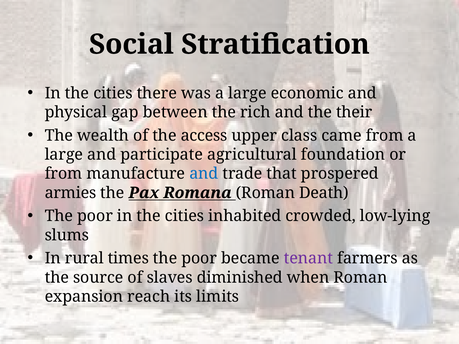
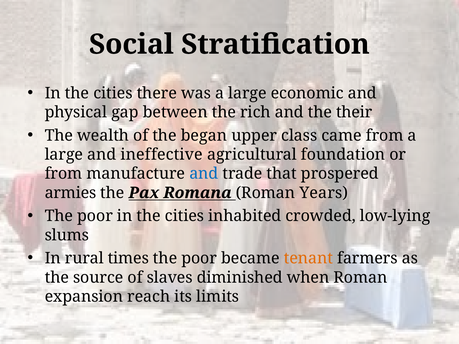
access: access -> began
participate: participate -> ineffective
Death: Death -> Years
tenant colour: purple -> orange
